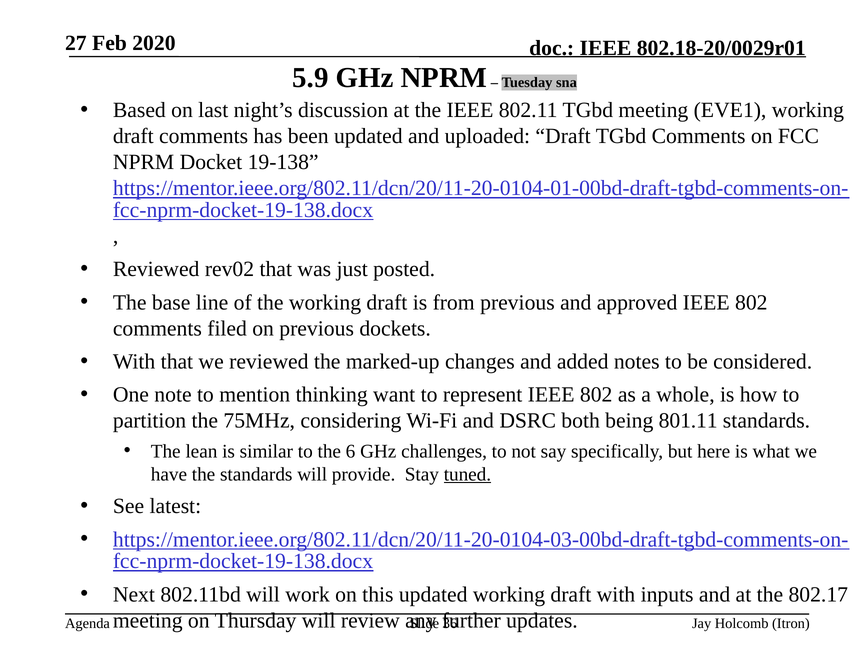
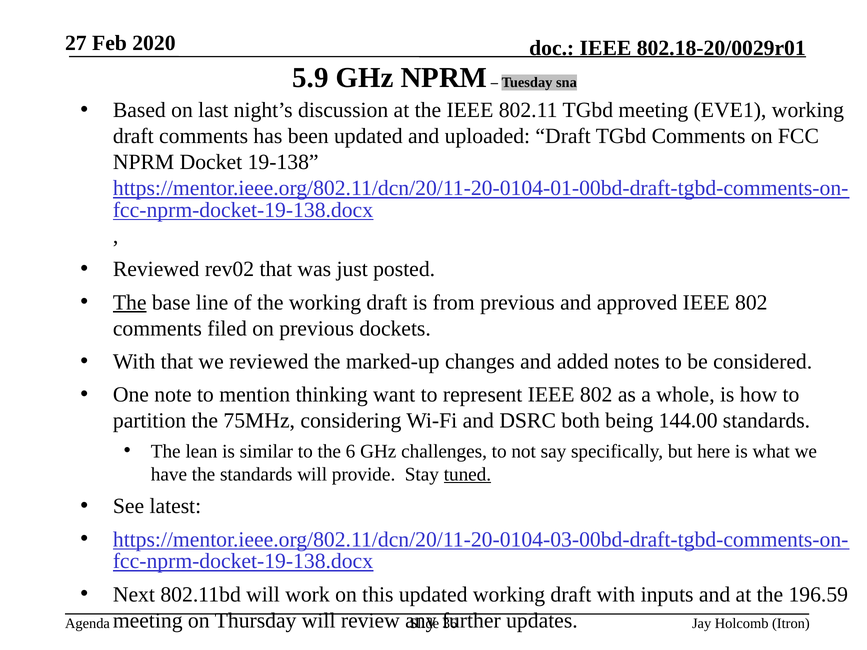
The at (130, 302) underline: none -> present
801.11: 801.11 -> 144.00
802.17: 802.17 -> 196.59
